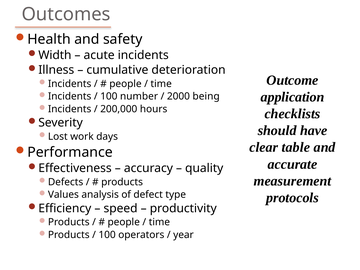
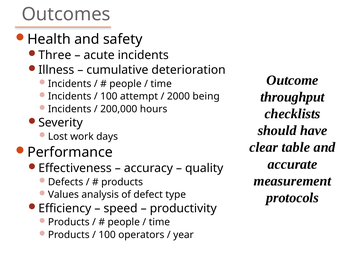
Width: Width -> Three
application: application -> throughput
number: number -> attempt
